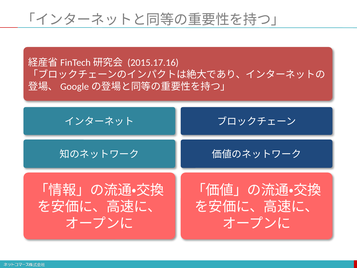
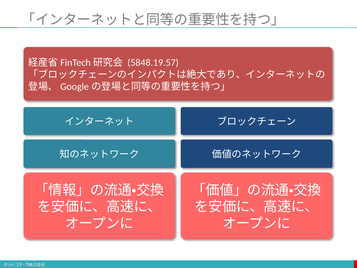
2015.17.16: 2015.17.16 -> 5848.19.57
